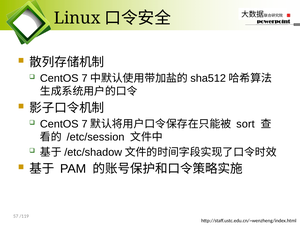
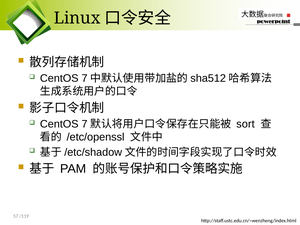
/etc/session: /etc/session -> /etc/openssl
